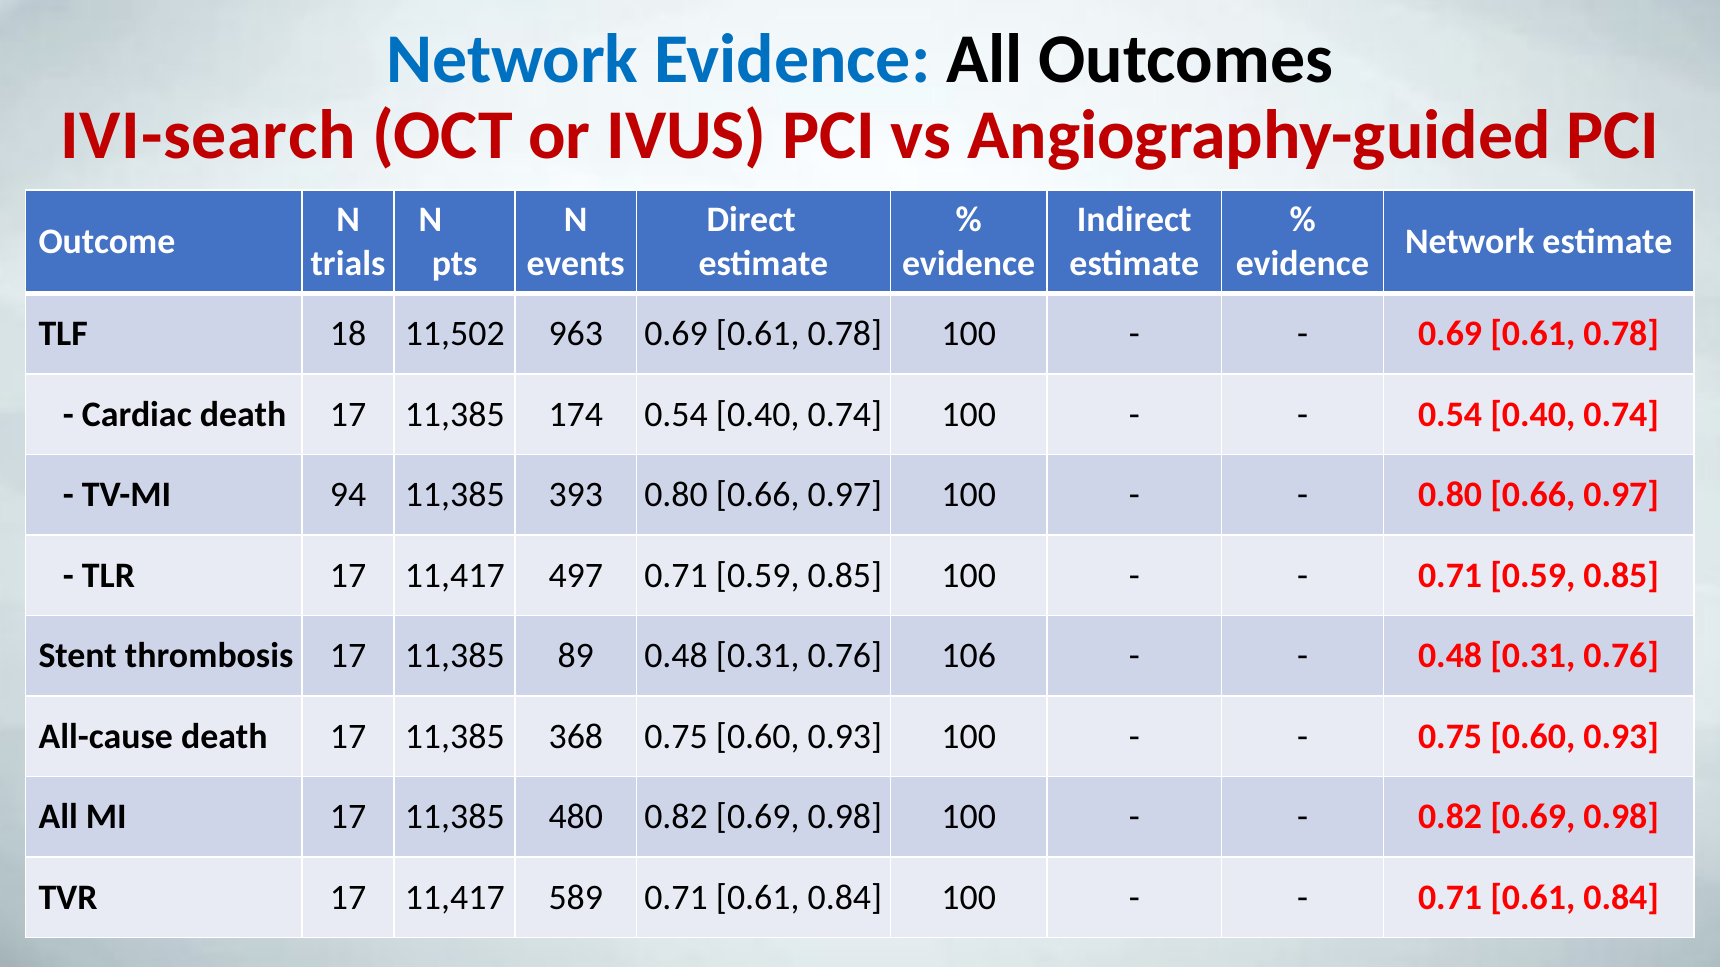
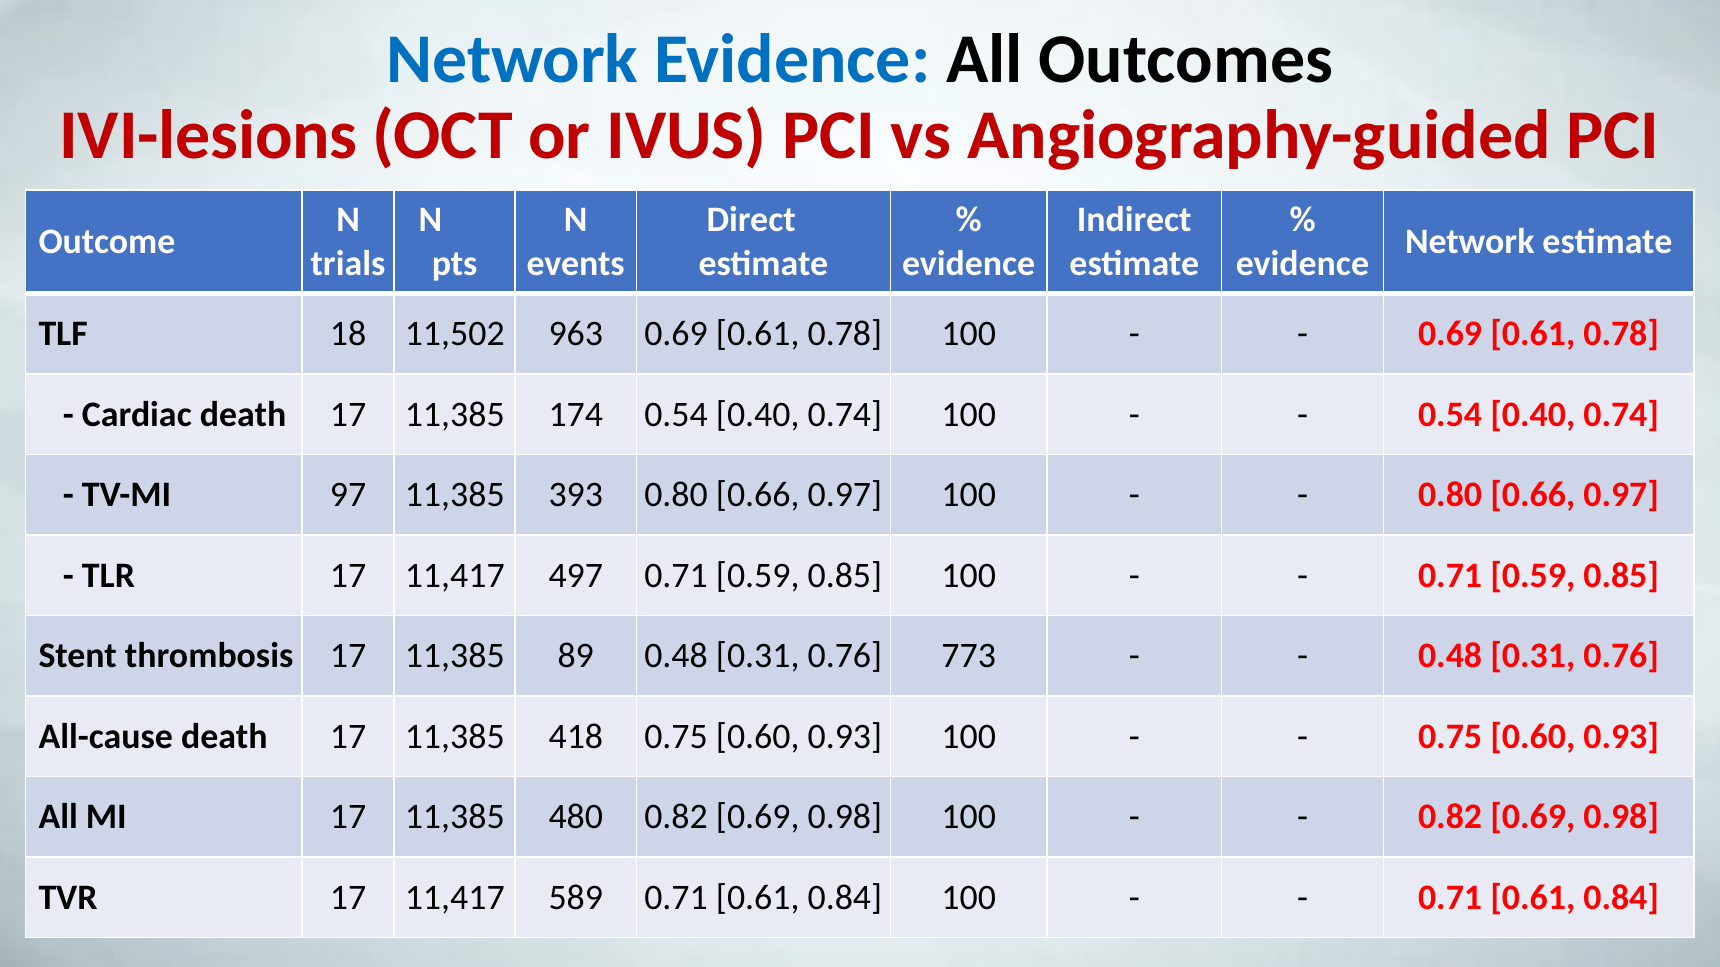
IVI-search: IVI-search -> IVI-lesions
94: 94 -> 97
106: 106 -> 773
368: 368 -> 418
